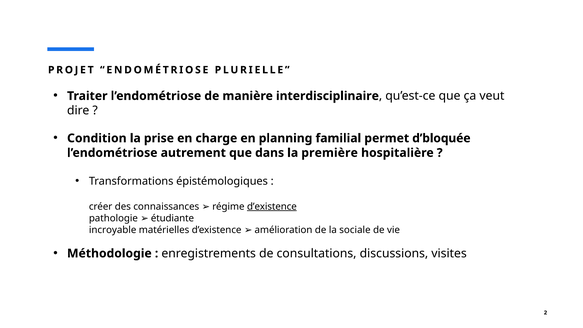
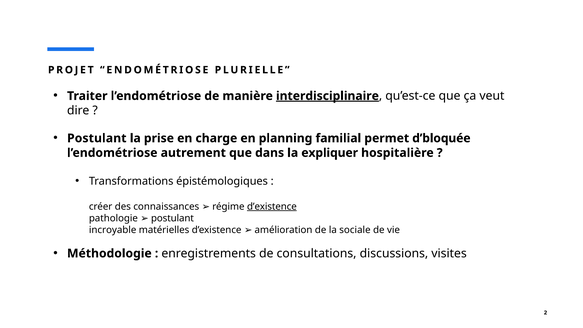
interdisciplinaire underline: none -> present
Condition at (97, 138): Condition -> Postulant
première: première -> expliquer
pathologie étudiante: étudiante -> postulant
